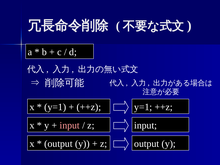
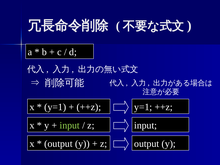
input at (70, 125) colour: pink -> light green
